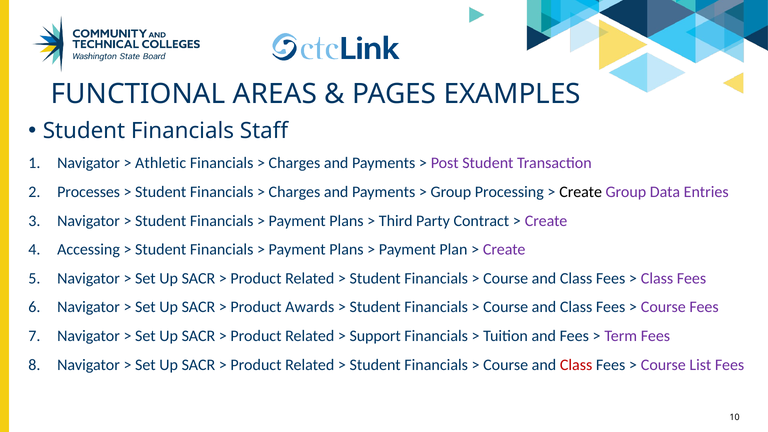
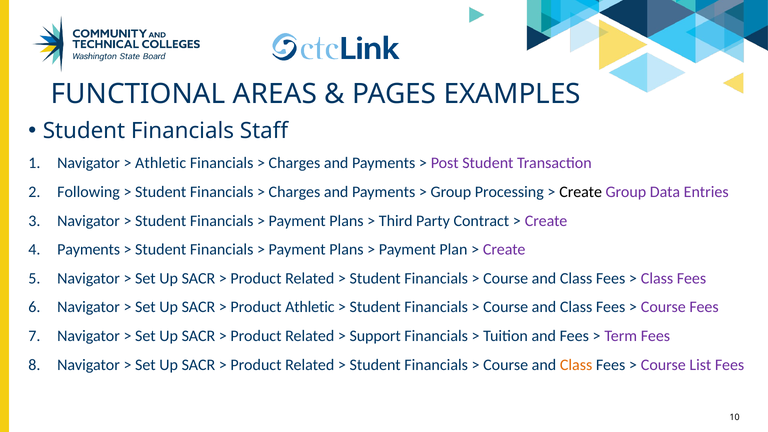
Processes: Processes -> Following
Accessing at (89, 250): Accessing -> Payments
Product Awards: Awards -> Athletic
Class at (576, 365) colour: red -> orange
